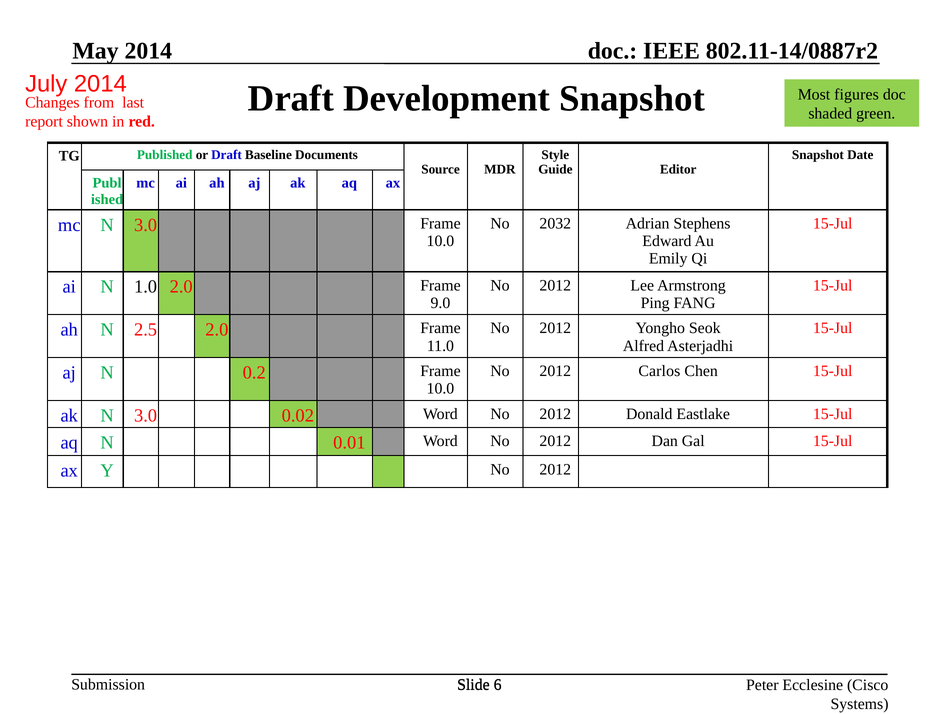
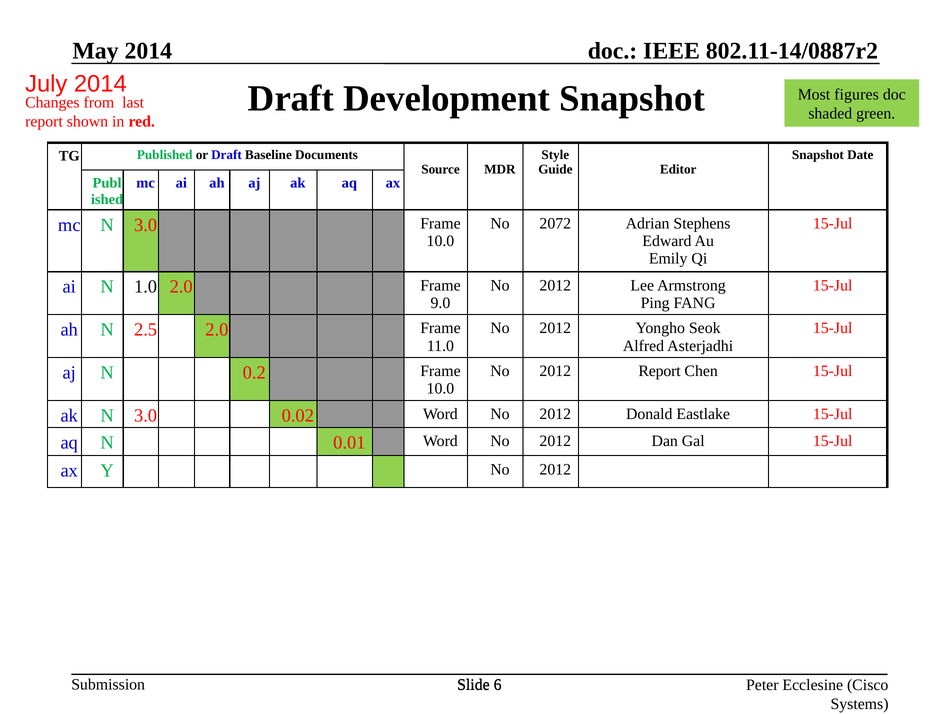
2032: 2032 -> 2072
2012 Carlos: Carlos -> Report
